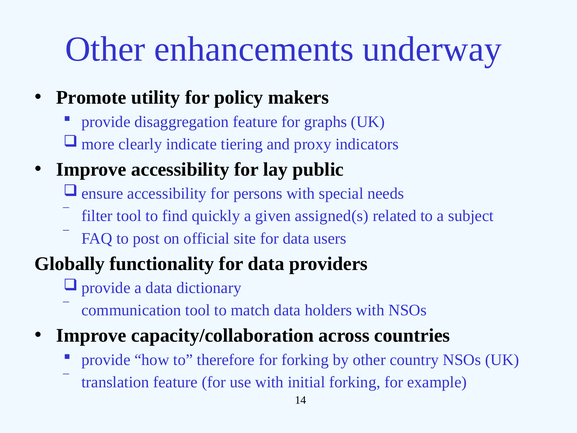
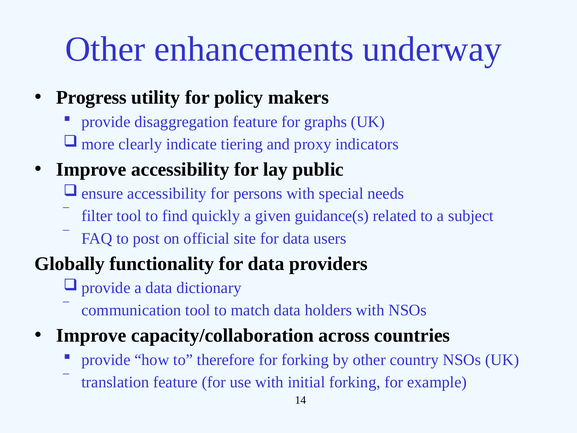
Promote: Promote -> Progress
assigned(s: assigned(s -> guidance(s
